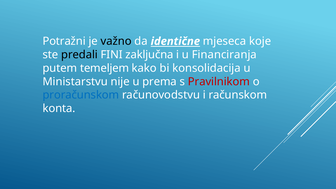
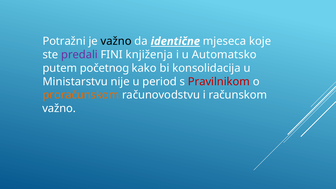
predali colour: black -> purple
zaključna: zaključna -> knjiženja
Financiranja: Financiranja -> Automatsko
temeljem: temeljem -> početnog
prema: prema -> period
proračunskom colour: blue -> orange
konta at (59, 108): konta -> važno
